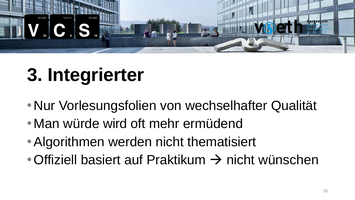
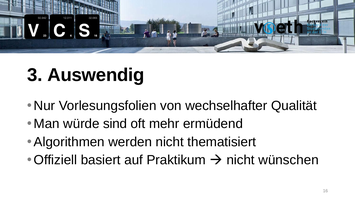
Integrierter: Integrierter -> Auswendig
wird: wird -> sind
